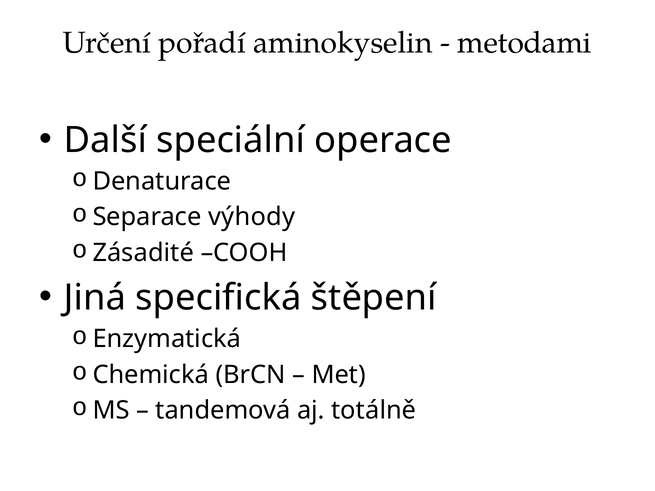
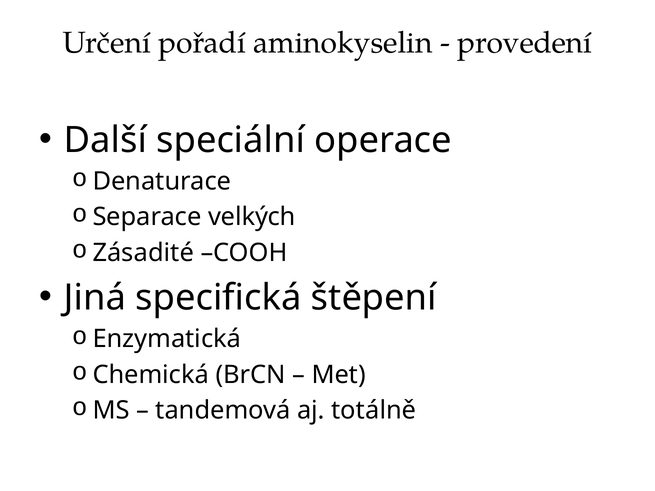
metodami: metodami -> provedení
výhody: výhody -> velkých
